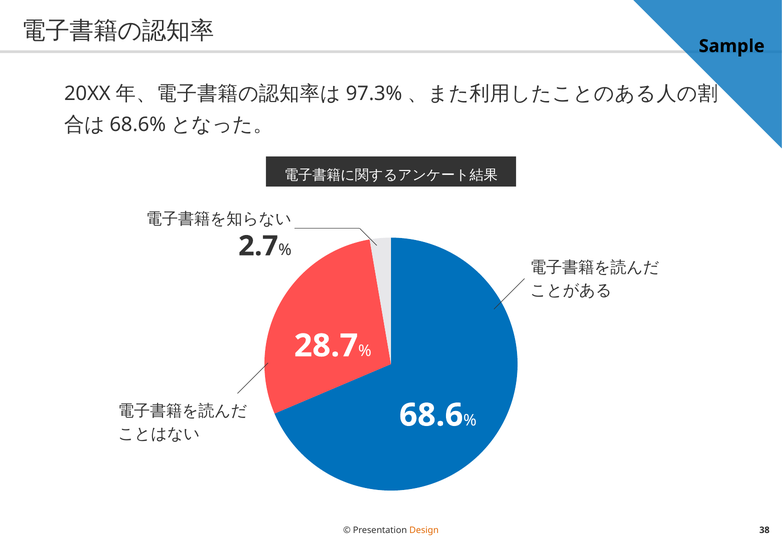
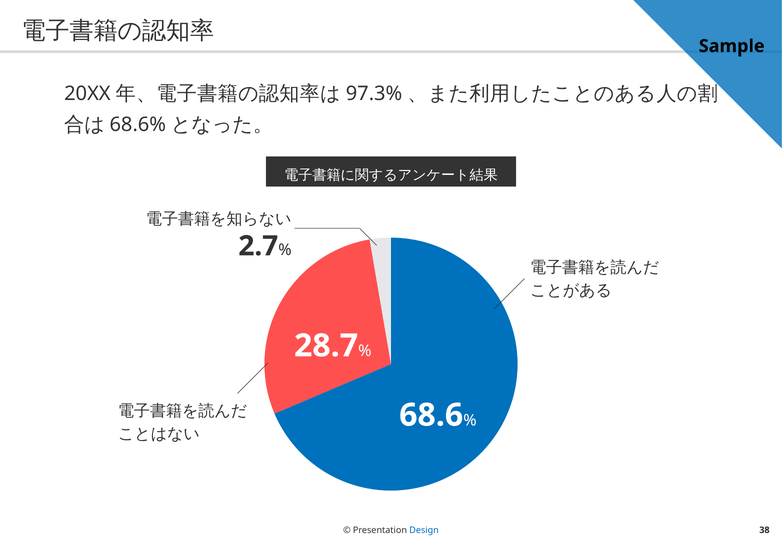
Design colour: orange -> blue
